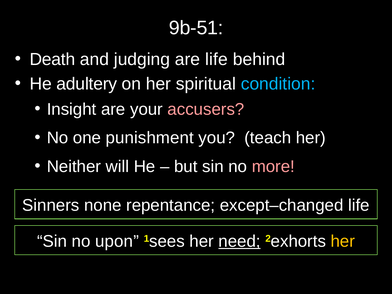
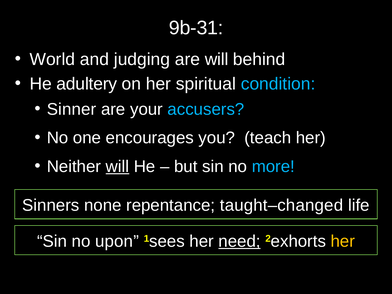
9b-51: 9b-51 -> 9b-31
Death: Death -> World
are life: life -> will
Insight: Insight -> Sinner
accusers colour: pink -> light blue
punishment: punishment -> encourages
will at (117, 166) underline: none -> present
more colour: pink -> light blue
except–changed: except–changed -> taught–changed
